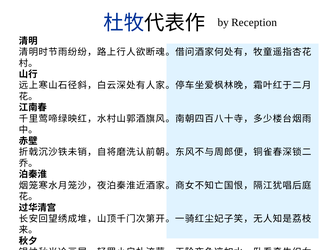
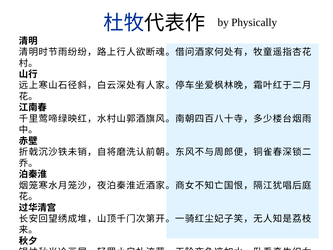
Reception: Reception -> Physically
